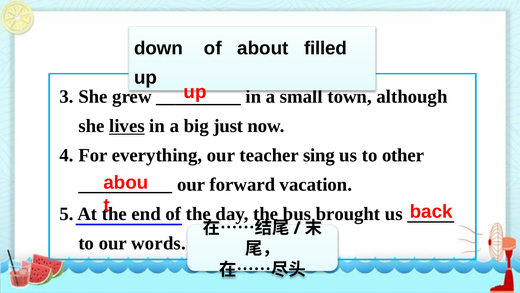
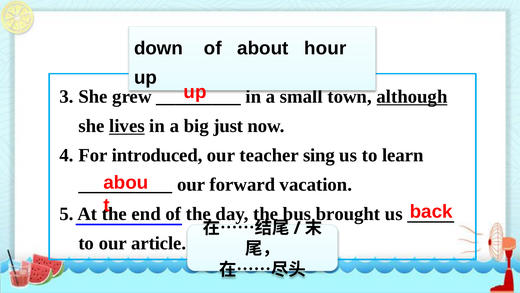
filled: filled -> hour
although underline: none -> present
everything: everything -> introduced
other: other -> learn
words: words -> article
